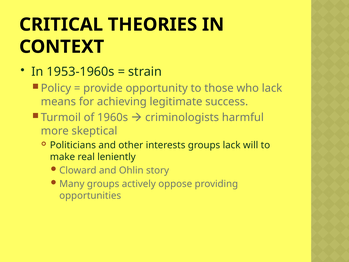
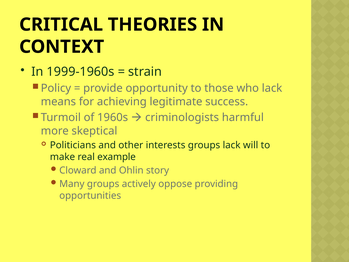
1953-1960s: 1953-1960s -> 1999-1960s
leniently: leniently -> example
